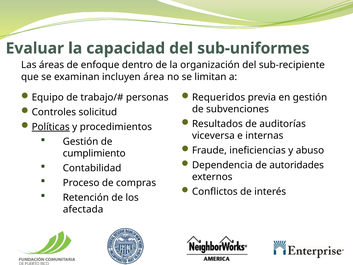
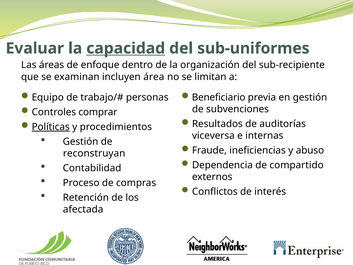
capacidad underline: none -> present
Requeridos: Requeridos -> Beneficiario
solicitud: solicitud -> comprar
cumplimiento: cumplimiento -> reconstruyan
autoridades: autoridades -> compartido
